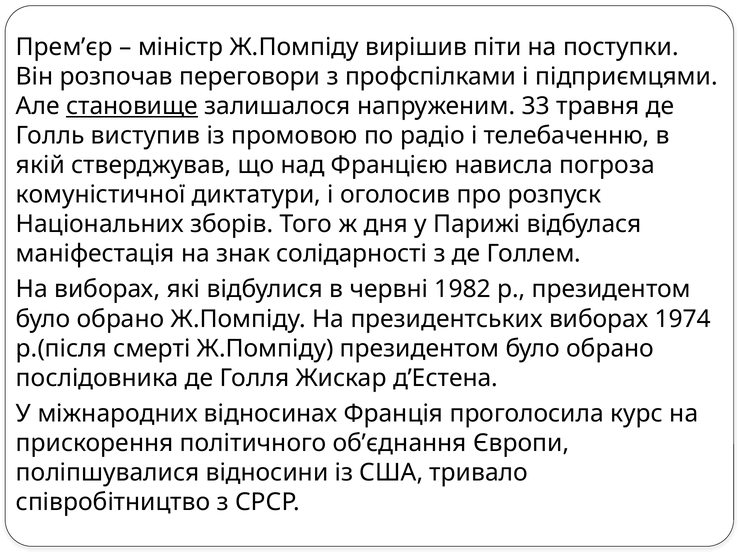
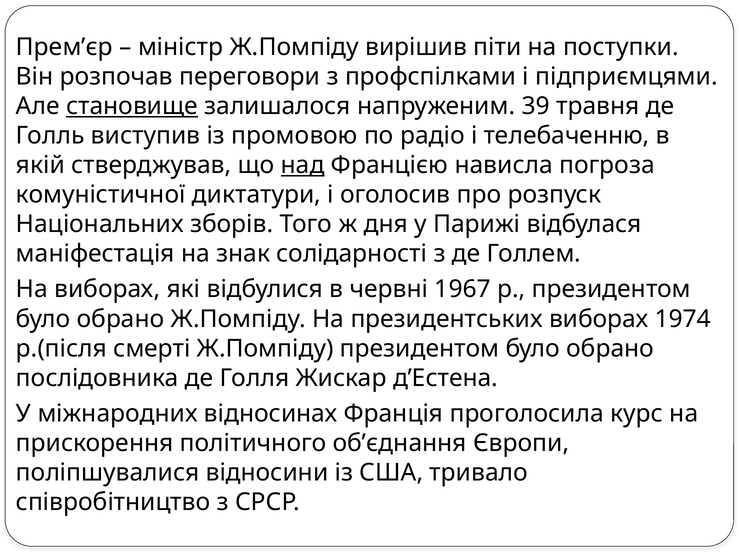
33: 33 -> 39
над underline: none -> present
1982: 1982 -> 1967
